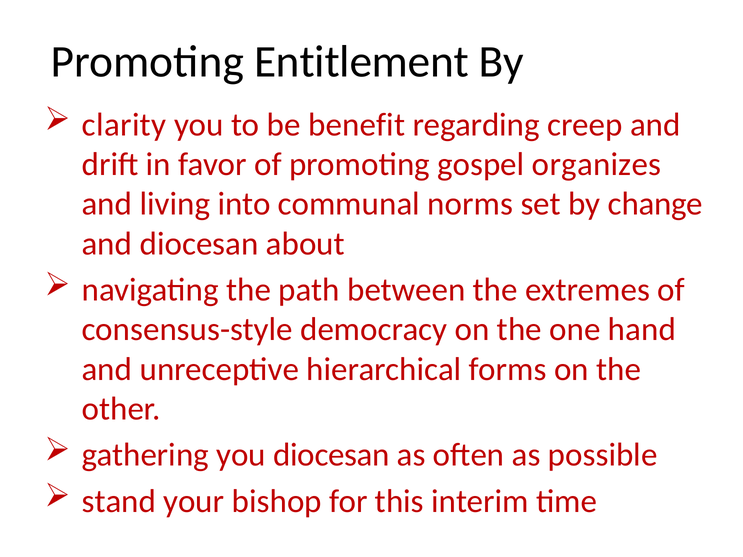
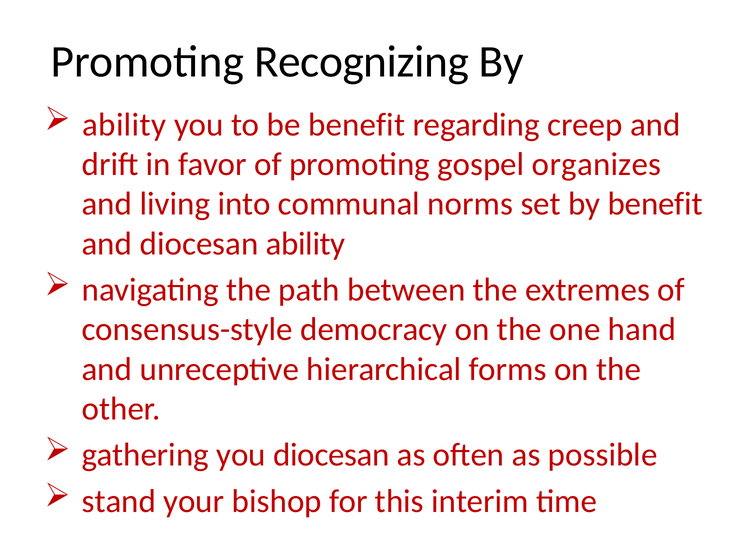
Entitlement: Entitlement -> Recognizing
clarity at (124, 125): clarity -> ability
by change: change -> benefit
diocesan about: about -> ability
